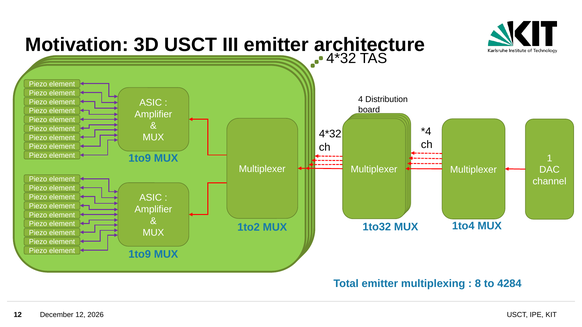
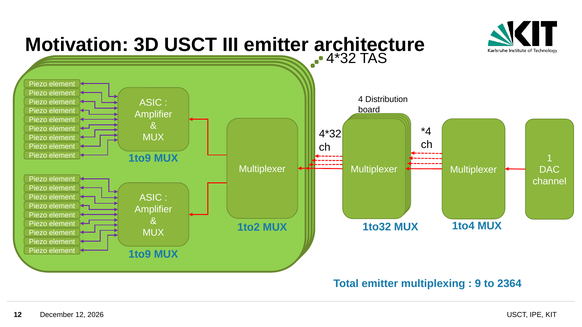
8: 8 -> 9
4284: 4284 -> 2364
